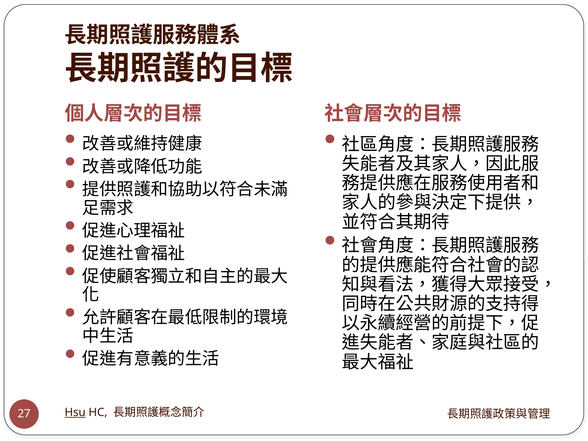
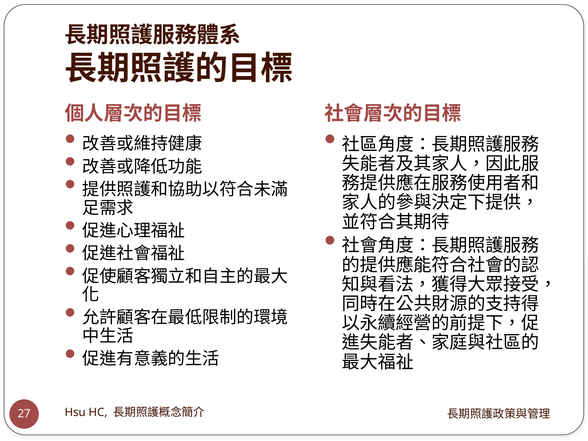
Hsu underline: present -> none
